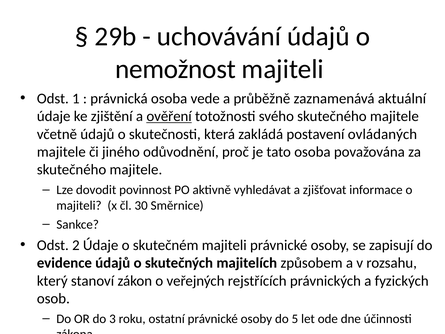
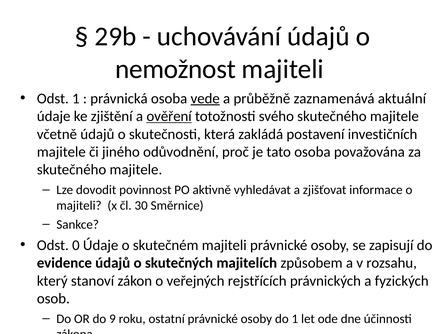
vede underline: none -> present
ovládaných: ovládaných -> investičních
2: 2 -> 0
3: 3 -> 9
do 5: 5 -> 1
